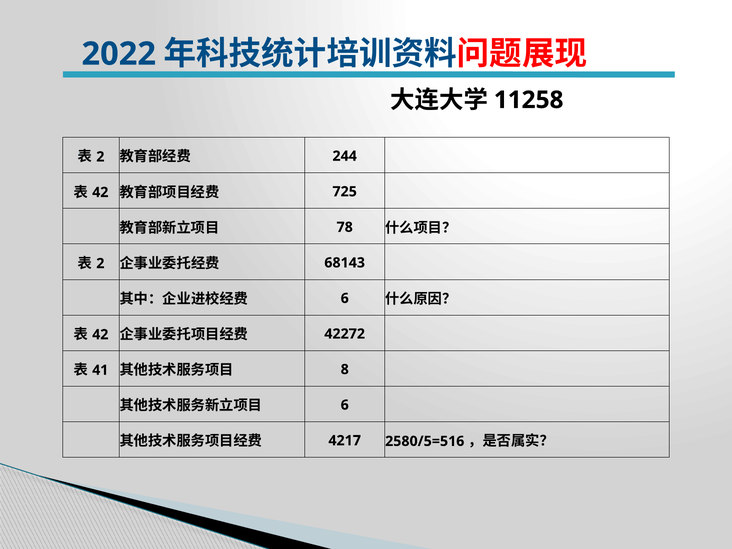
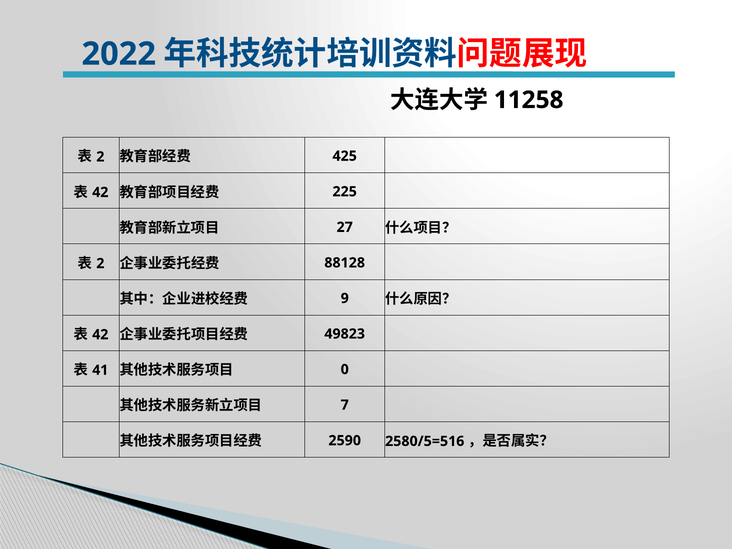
244: 244 -> 425
725: 725 -> 225
78: 78 -> 27
68143: 68143 -> 88128
6 at (345, 298): 6 -> 9
42272: 42272 -> 49823
8: 8 -> 0
6 at (345, 405): 6 -> 7
4217: 4217 -> 2590
